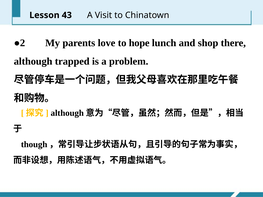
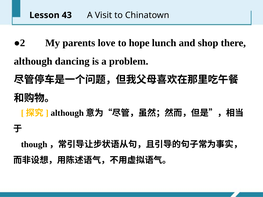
trapped: trapped -> dancing
